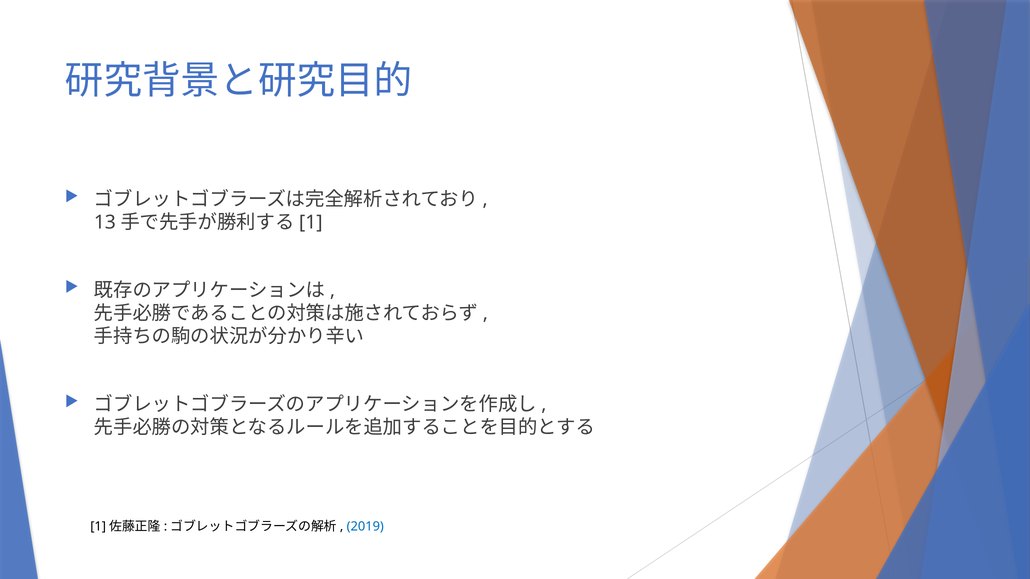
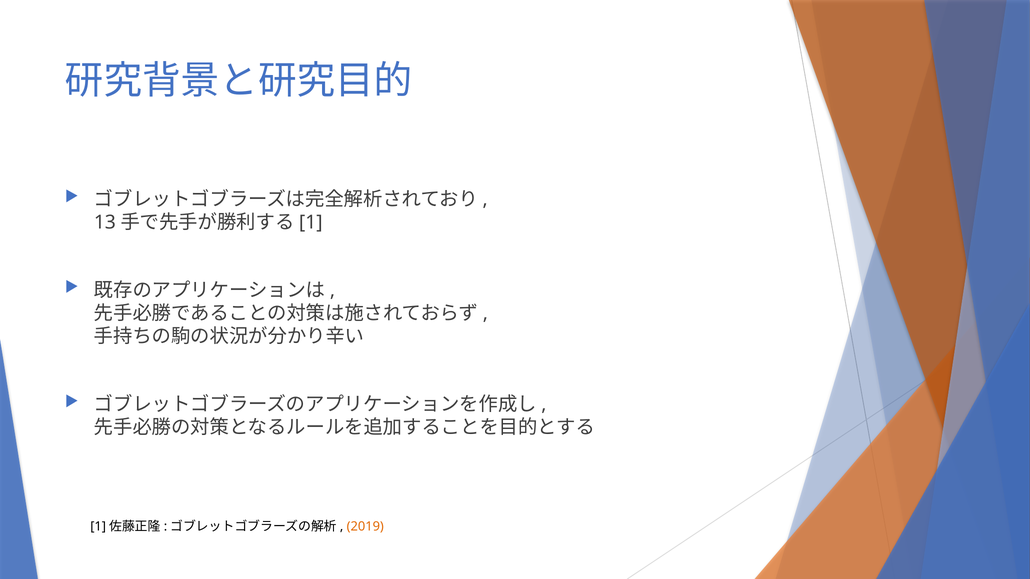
2019 colour: blue -> orange
